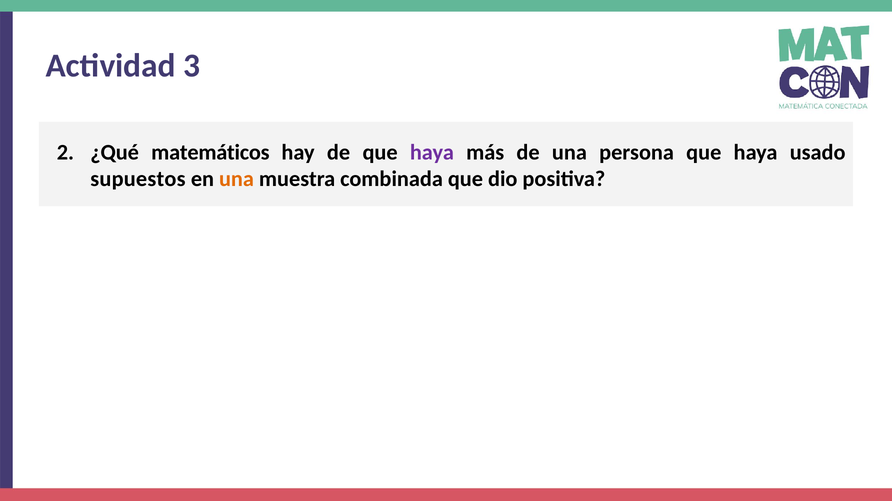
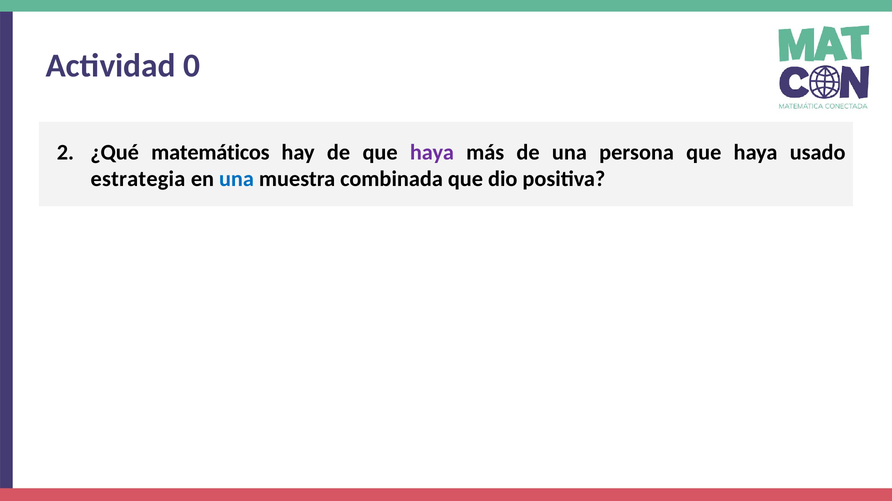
3: 3 -> 0
supuestos: supuestos -> estrategia
una at (236, 179) colour: orange -> blue
